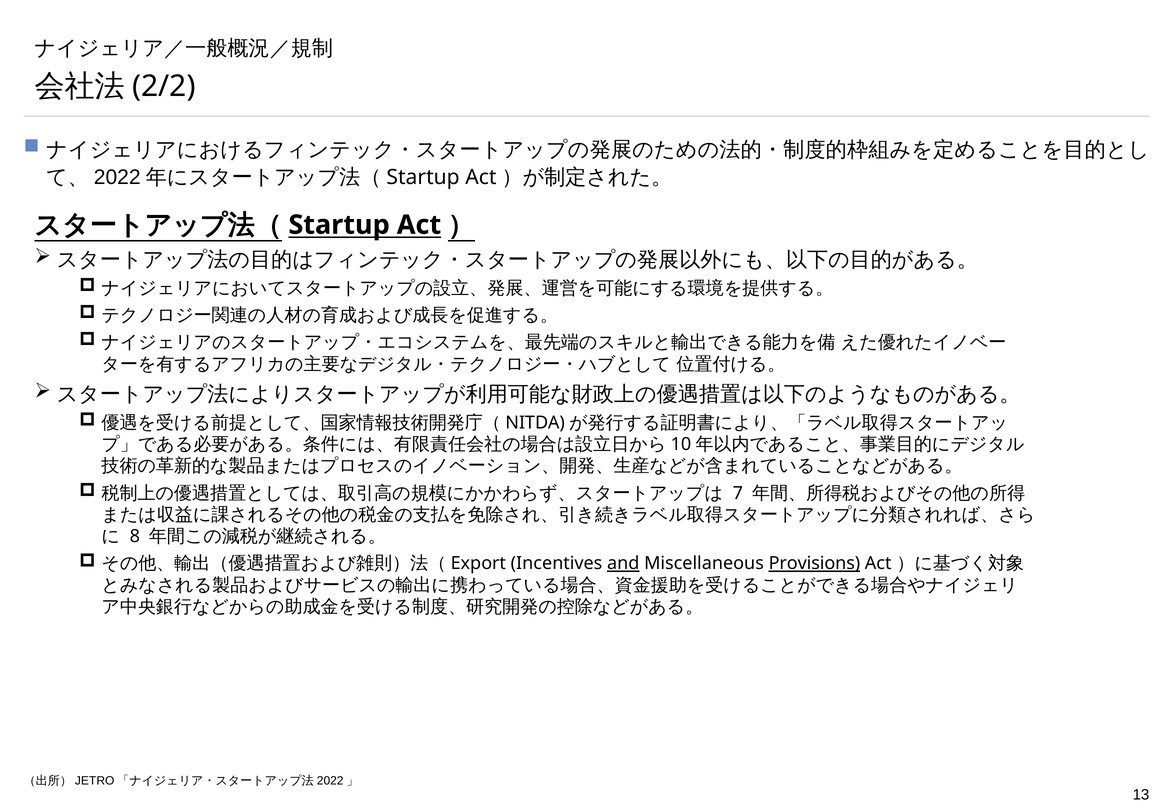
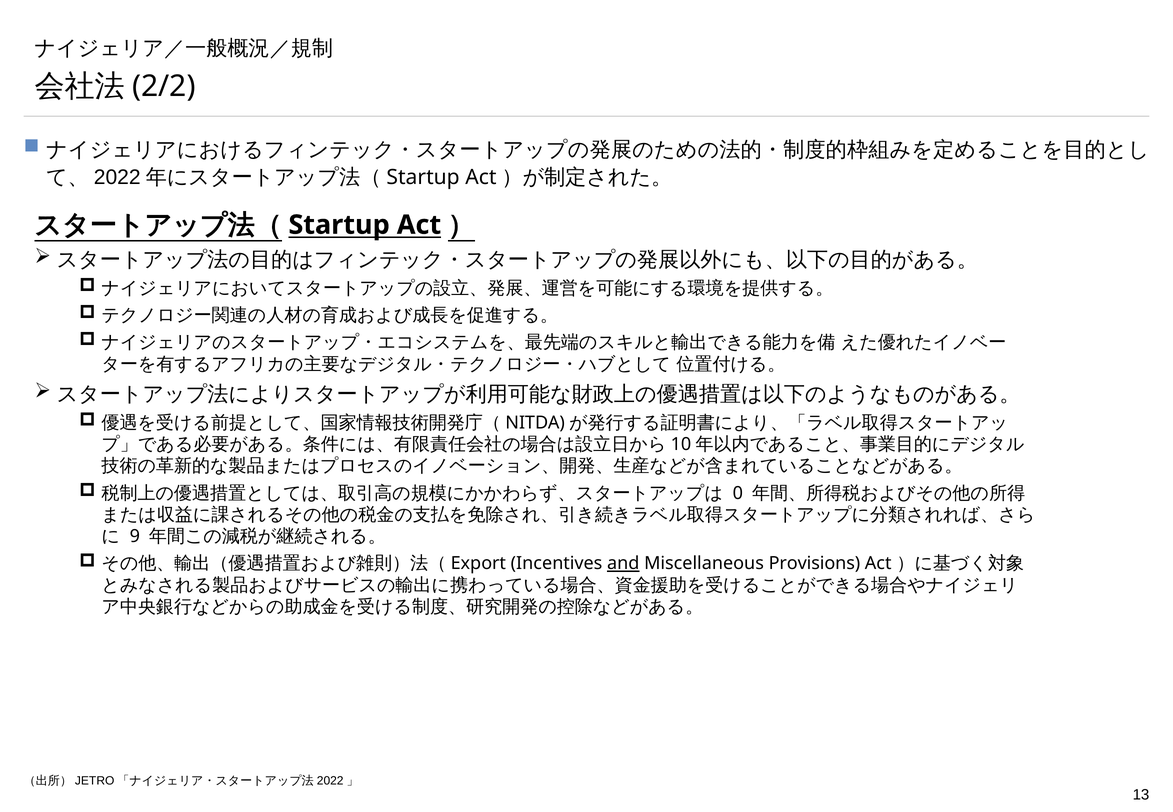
7: 7 -> 0
8: 8 -> 9
Provisions underline: present -> none
